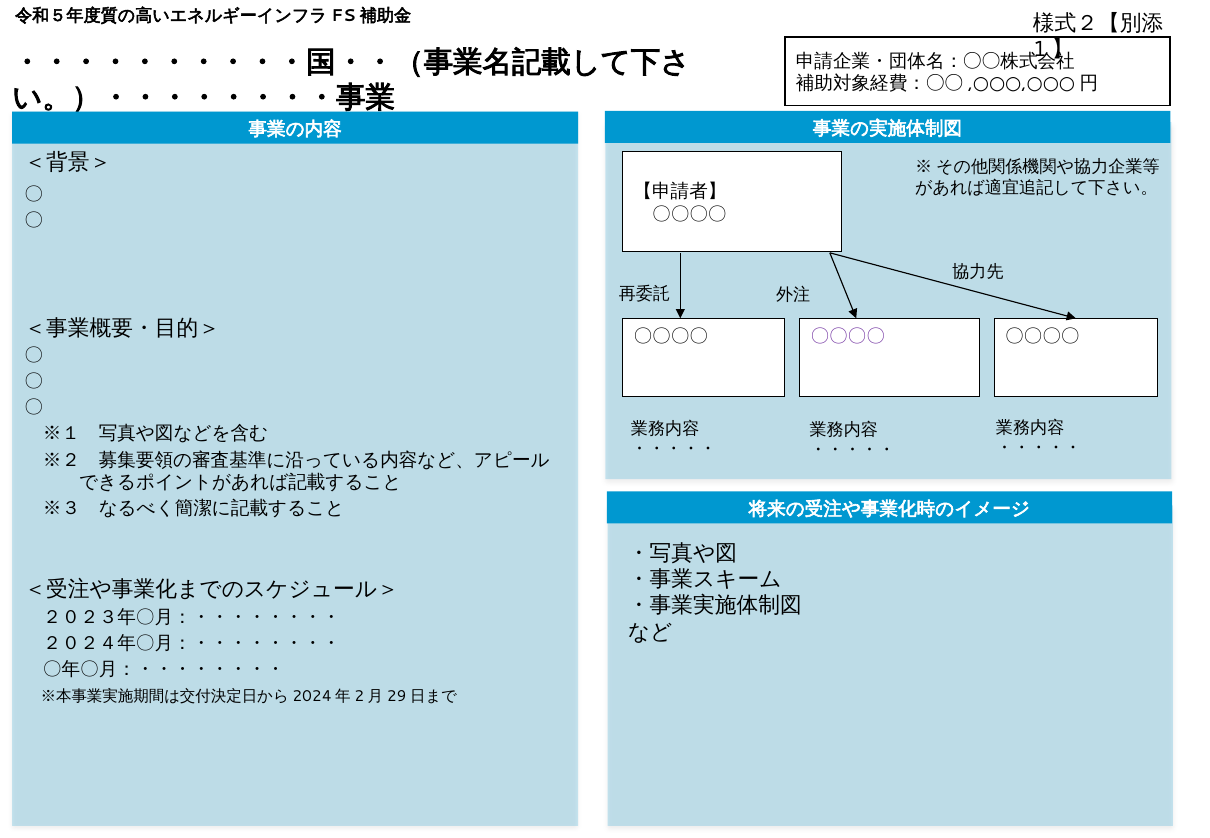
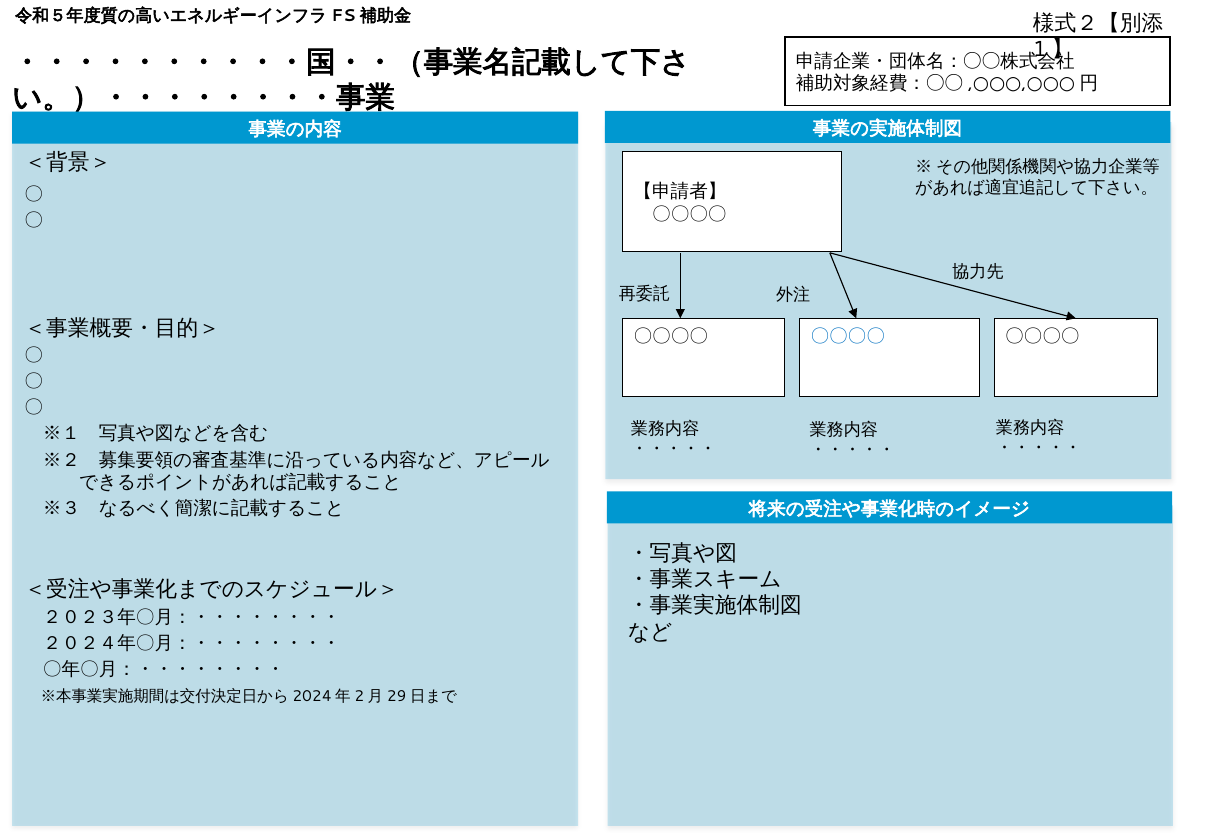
〇〇〇〇 at (848, 336) colour: purple -> blue
